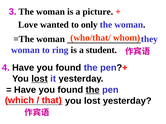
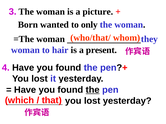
Love: Love -> Born
ring: ring -> hair
student: student -> present
lost at (40, 79) underline: present -> none
